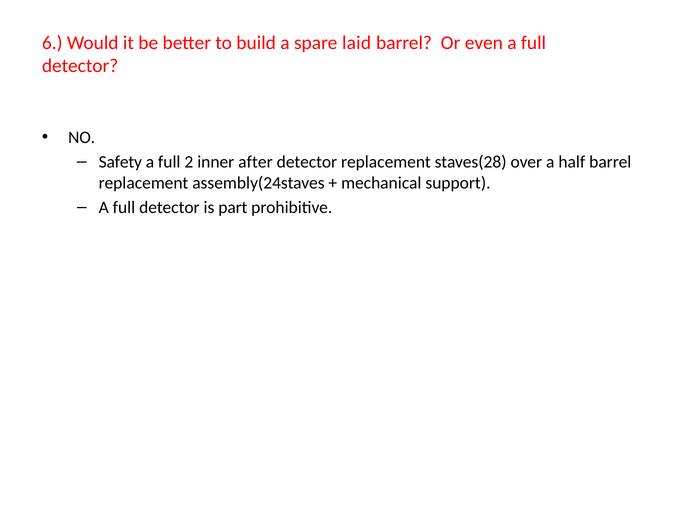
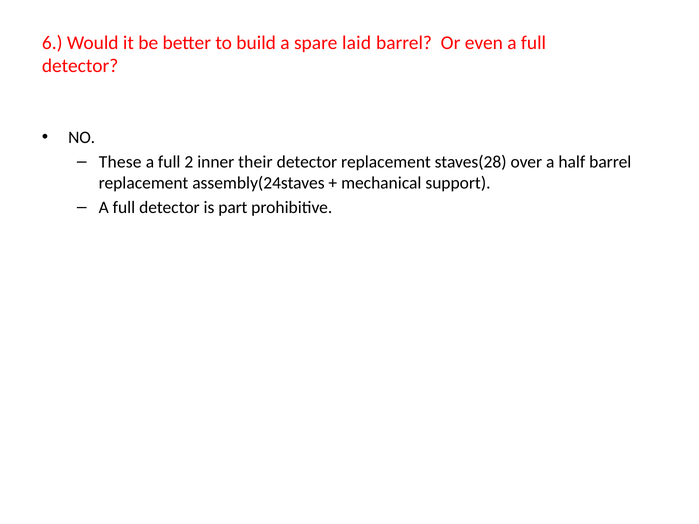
Safety: Safety -> These
after: after -> their
